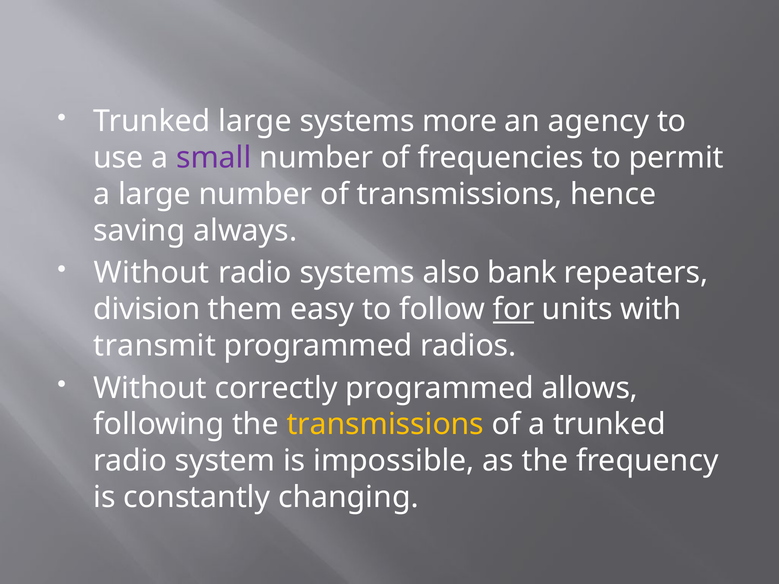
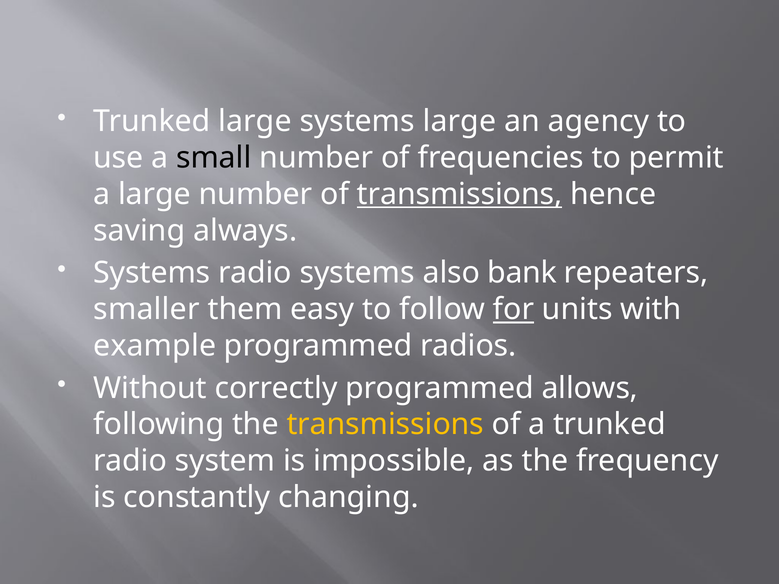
systems more: more -> large
small colour: purple -> black
transmissions at (460, 194) underline: none -> present
Without at (152, 273): Without -> Systems
division: division -> smaller
transmit: transmit -> example
